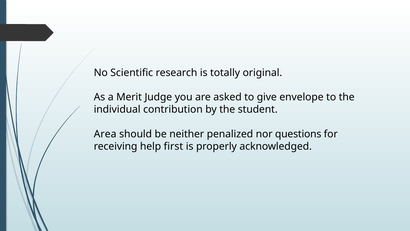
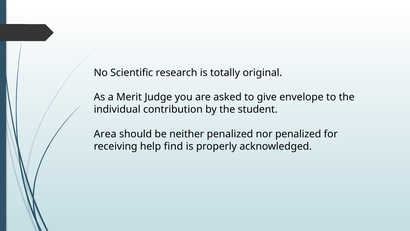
nor questions: questions -> penalized
first: first -> find
